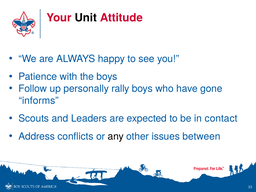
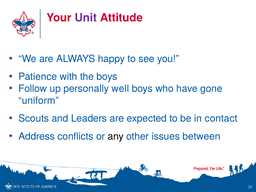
Unit colour: black -> purple
rally: rally -> well
informs: informs -> uniform
